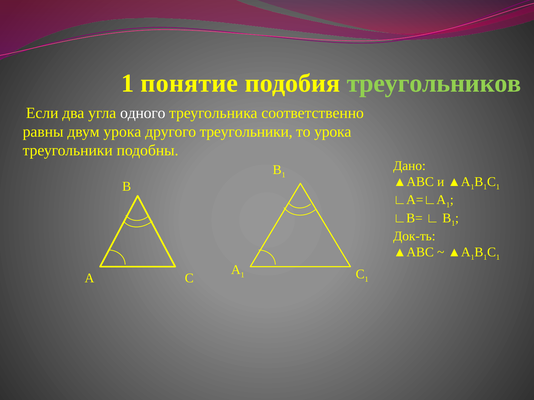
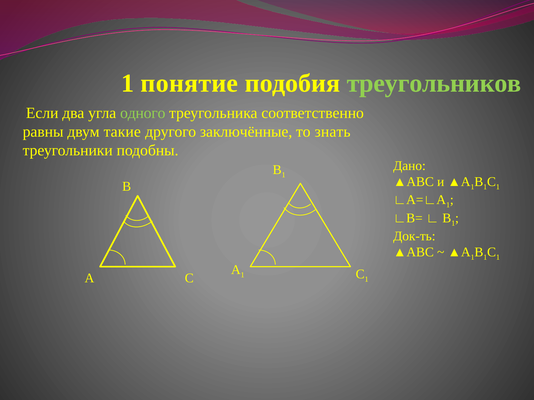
одного colour: white -> light green
двум урока: урока -> такие
другого треугольники: треугольники -> заключённые
то урока: урока -> знать
